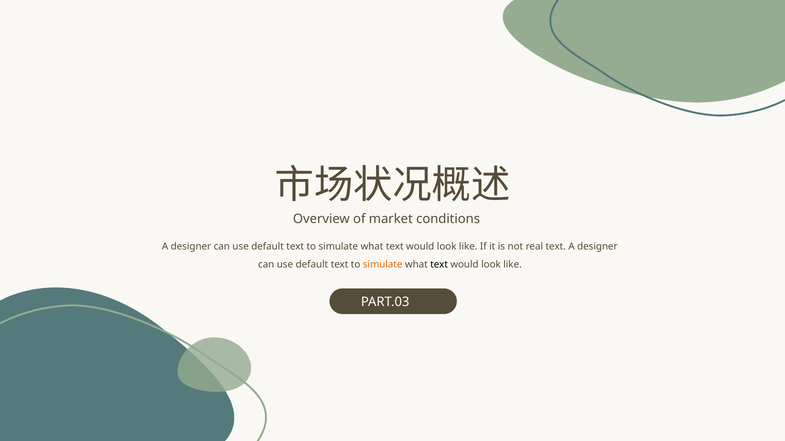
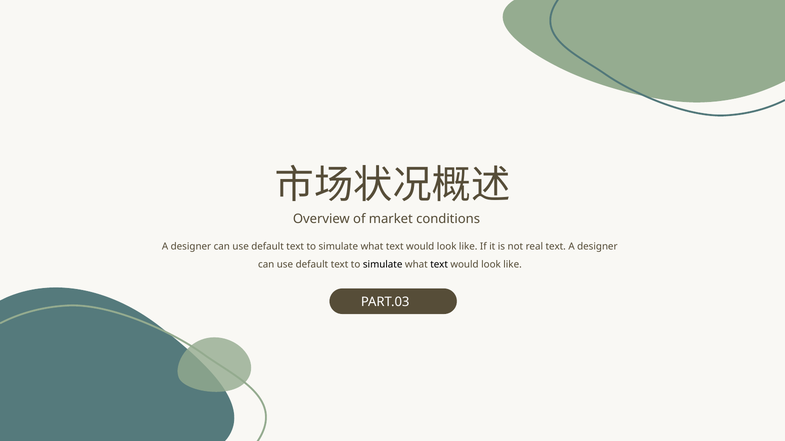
simulate at (383, 265) colour: orange -> black
